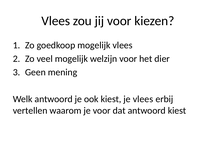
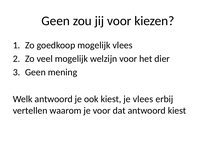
Vlees at (56, 21): Vlees -> Geen
